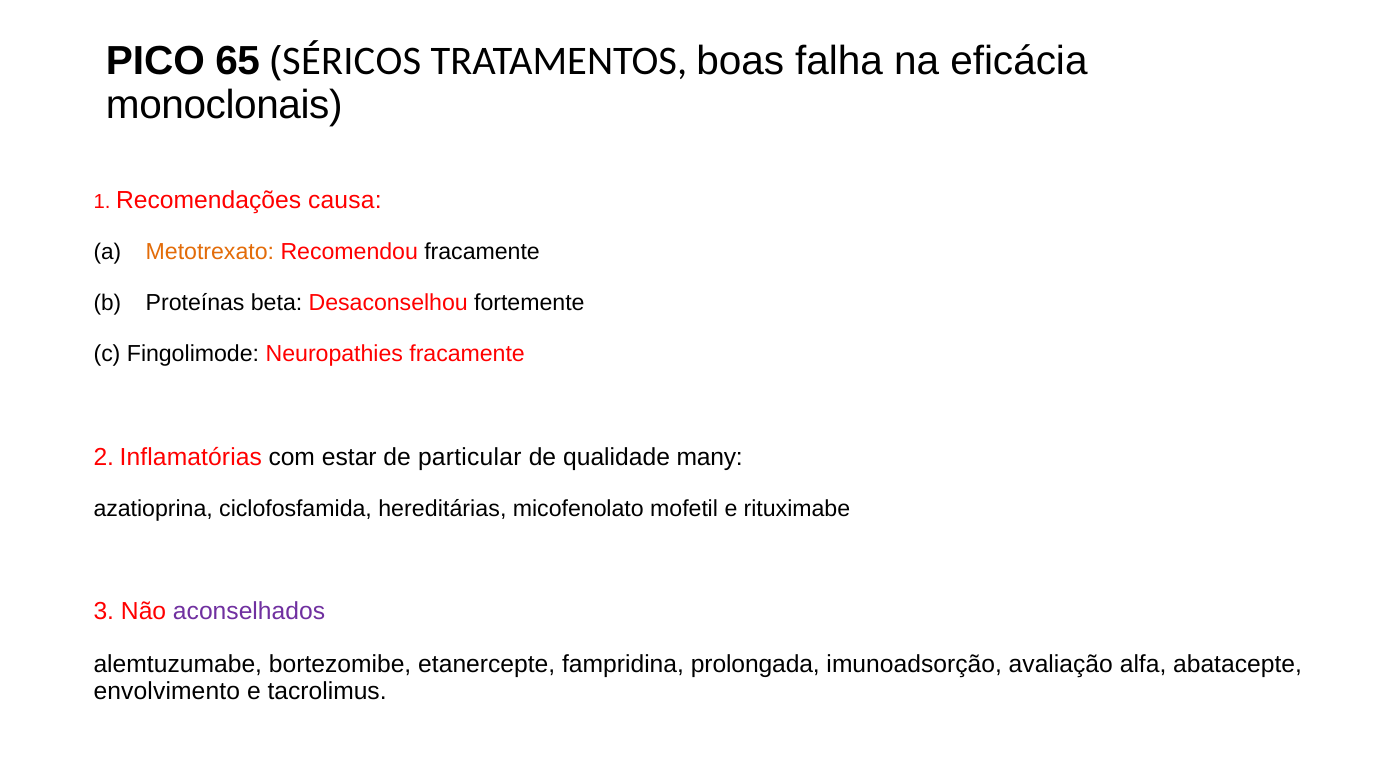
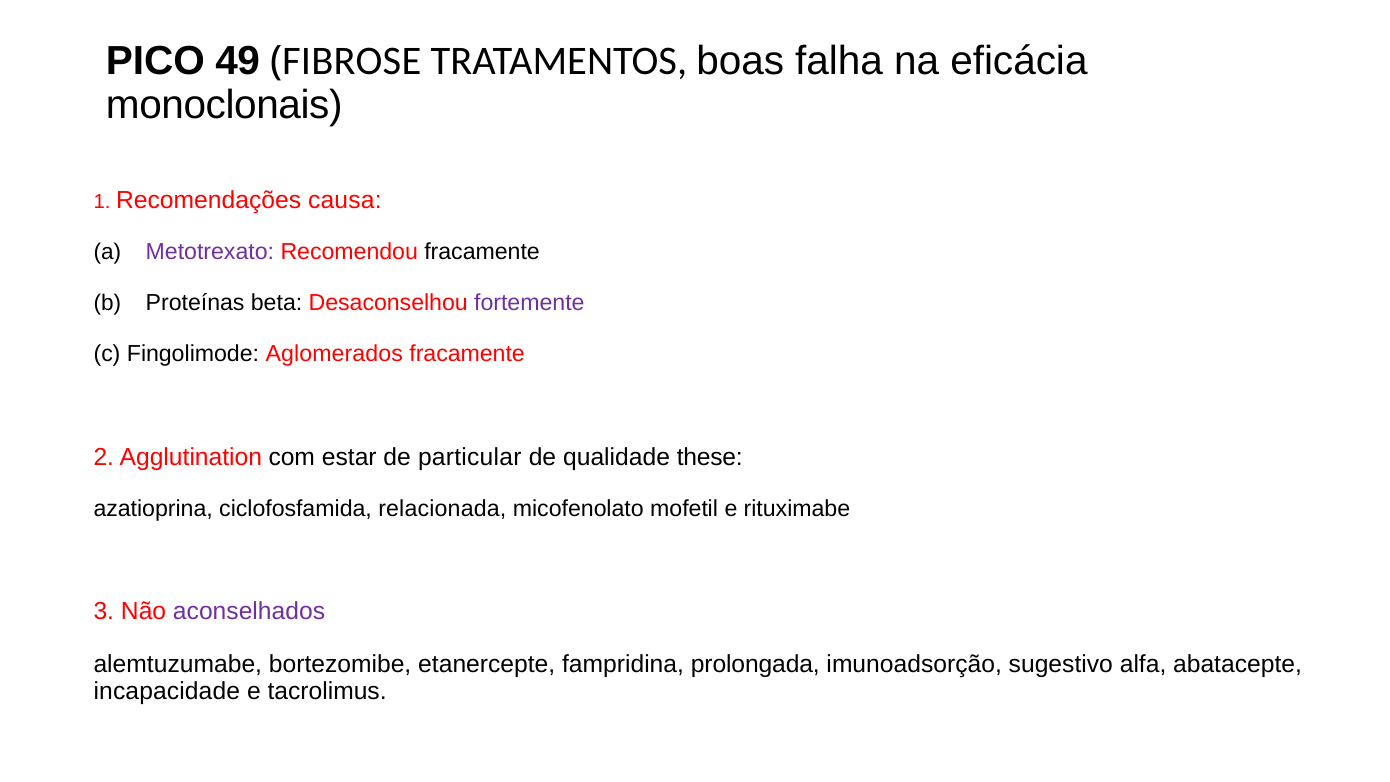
65: 65 -> 49
SÉRICOS: SÉRICOS -> FIBROSE
Metotrexato colour: orange -> purple
fortemente colour: black -> purple
Neuropathies: Neuropathies -> Aglomerados
Inflamatórias: Inflamatórias -> Agglutination
many: many -> these
hereditárias: hereditárias -> relacionada
avaliação: avaliação -> sugestivo
envolvimento: envolvimento -> incapacidade
